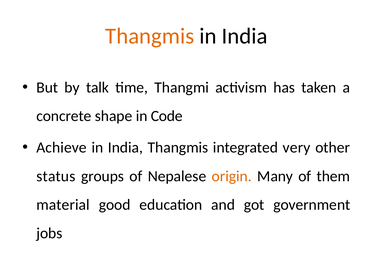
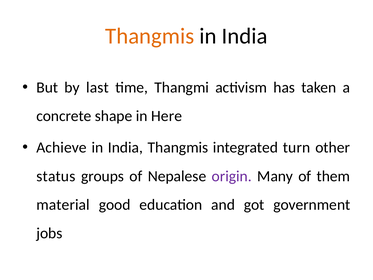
talk: talk -> last
Code: Code -> Here
very: very -> turn
origin colour: orange -> purple
